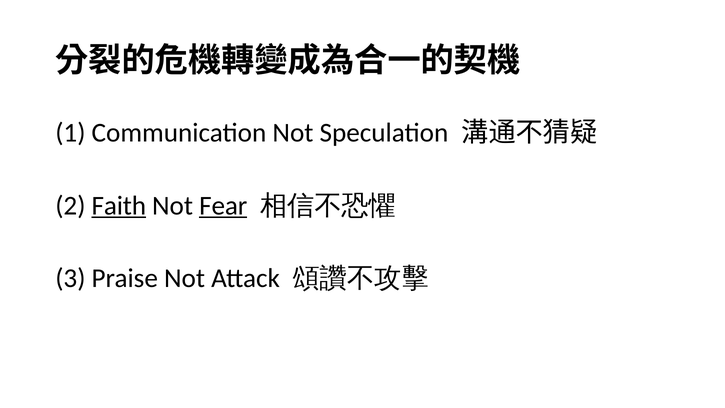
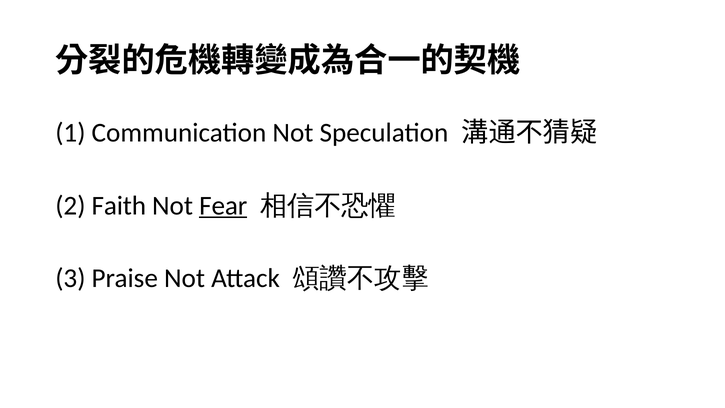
Faith underline: present -> none
